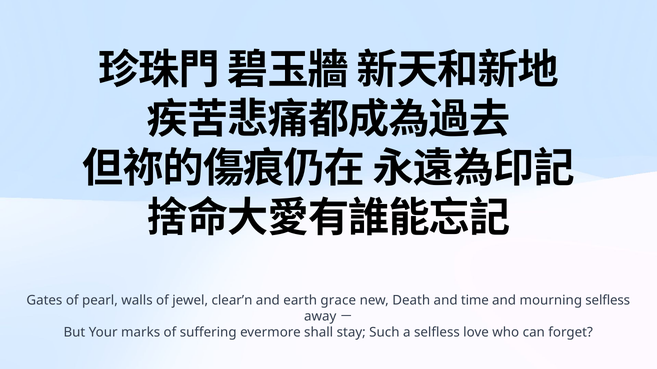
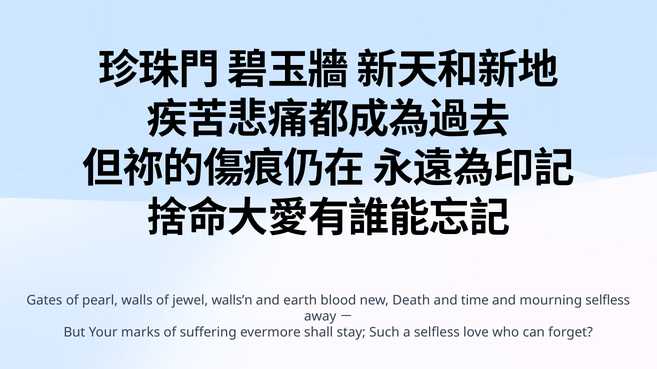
clear’n: clear’n -> walls’n
grace: grace -> blood
